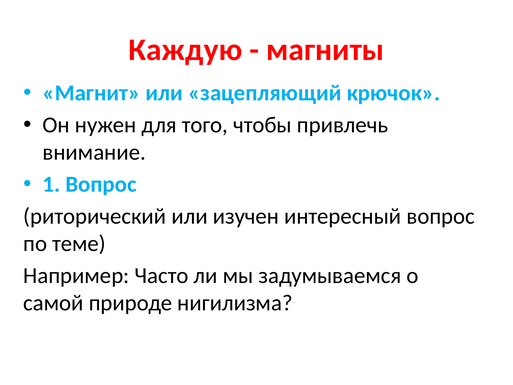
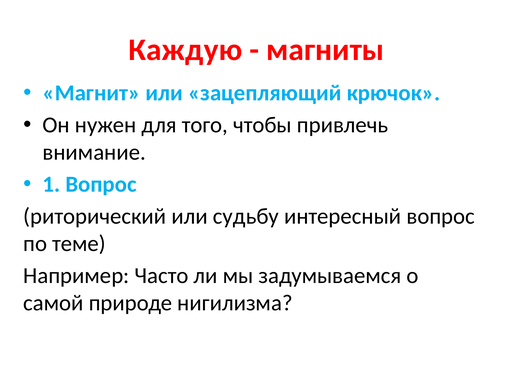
изучен: изучен -> судьбу
